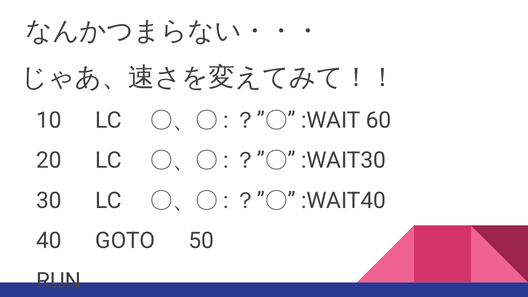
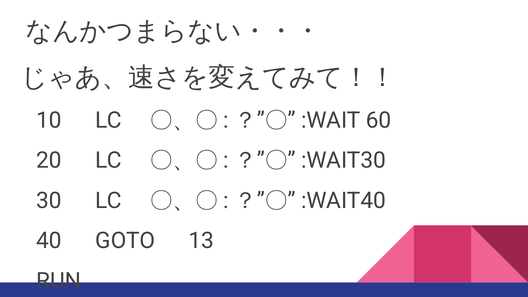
50: 50 -> 13
